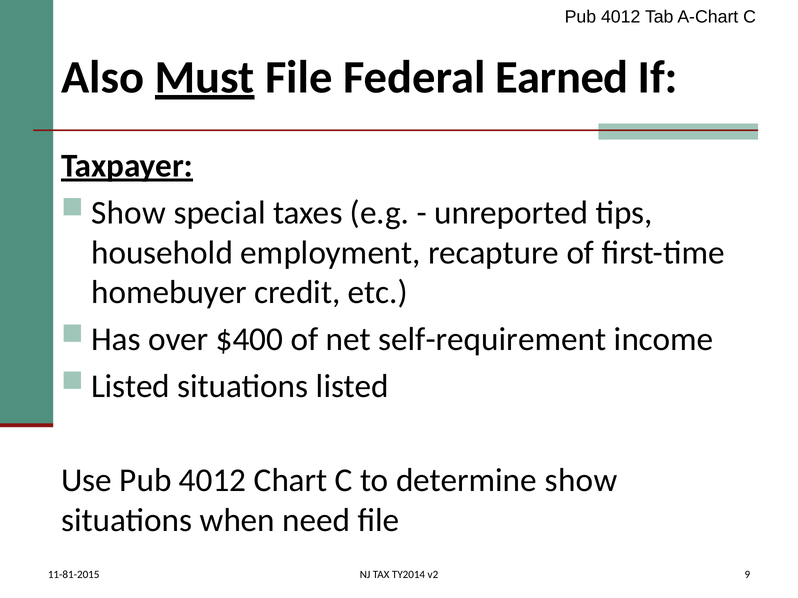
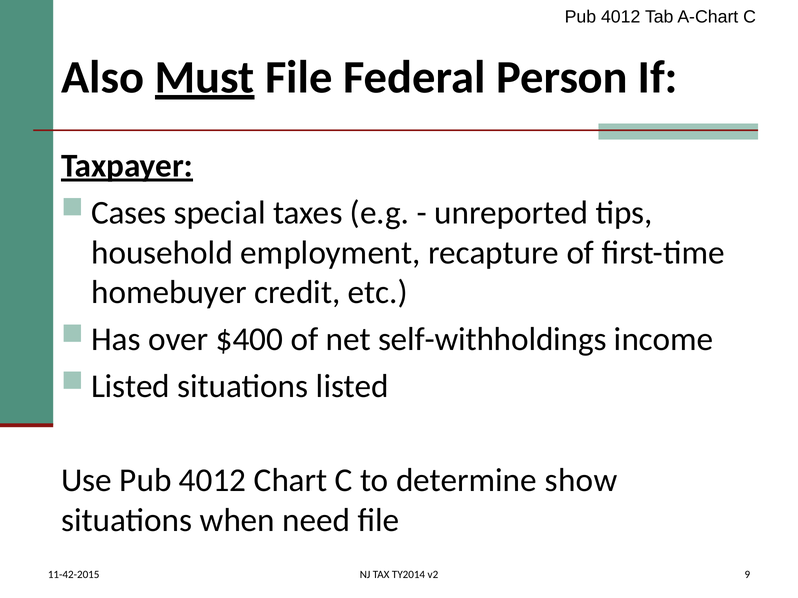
Earned: Earned -> Person
Show at (128, 213): Show -> Cases
self-requirement: self-requirement -> self-withholdings
11-81-2015: 11-81-2015 -> 11-42-2015
